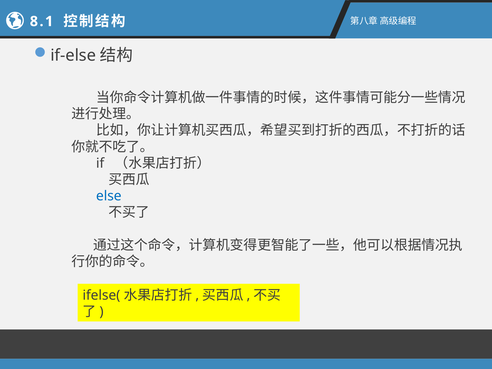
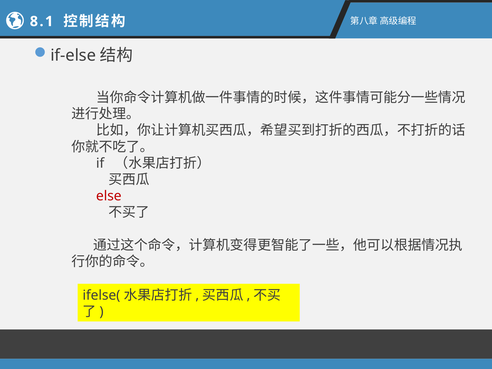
else colour: blue -> red
